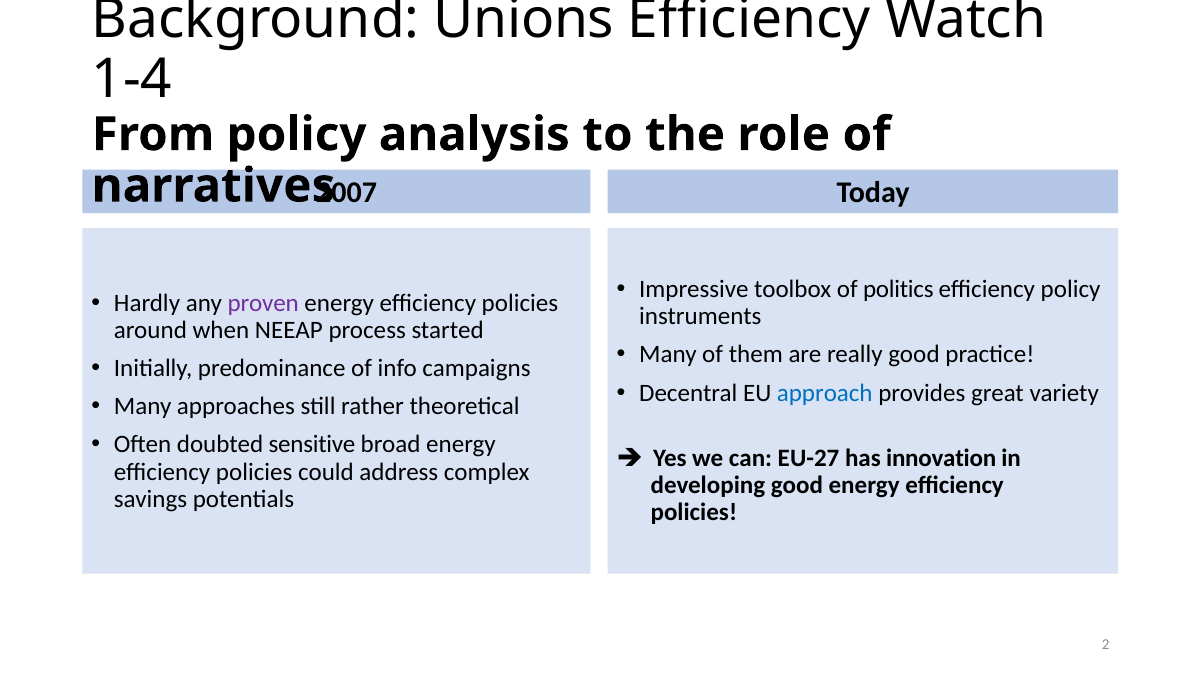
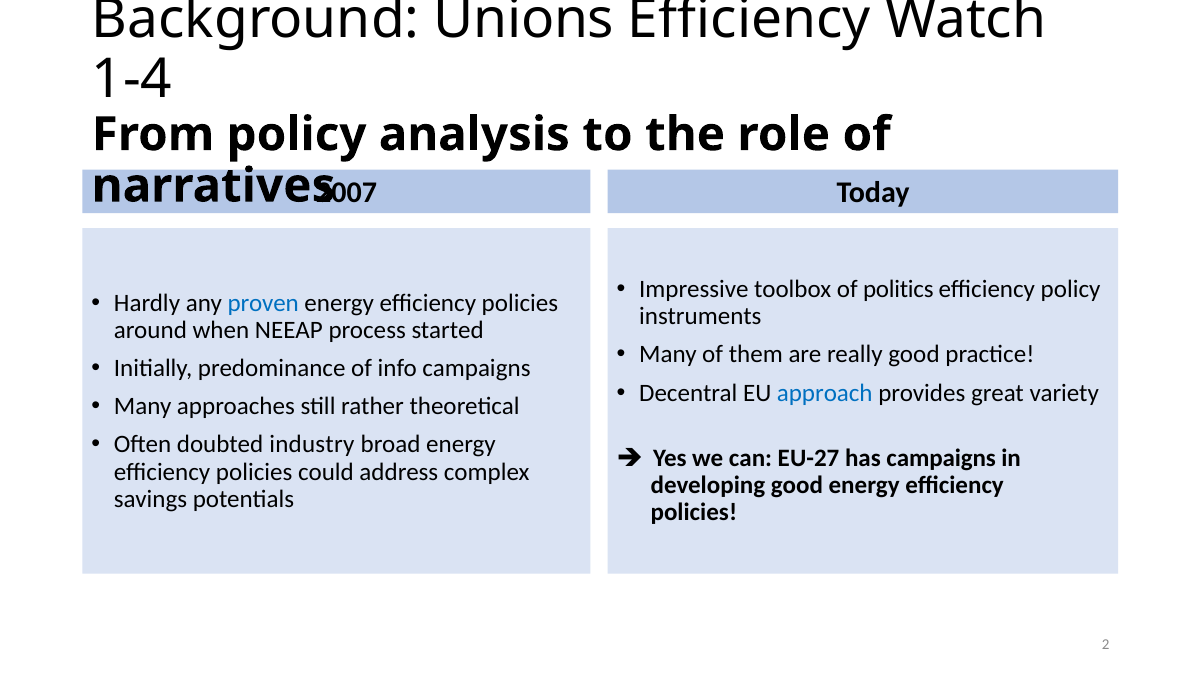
proven colour: purple -> blue
sensitive: sensitive -> industry
has innovation: innovation -> campaigns
